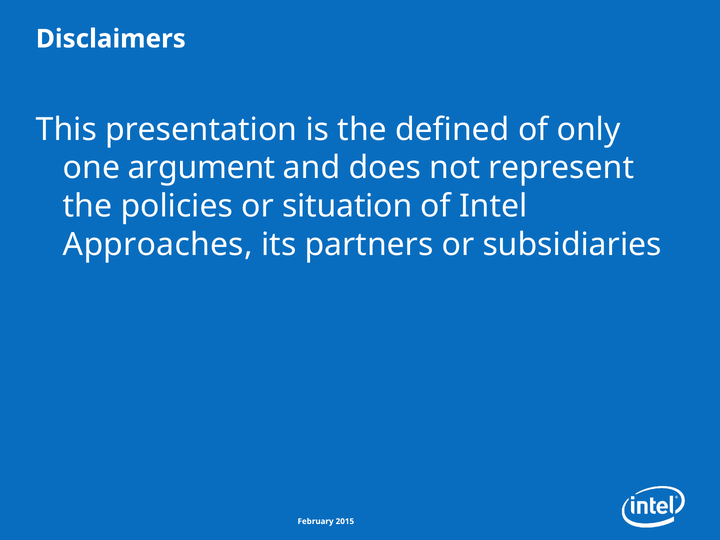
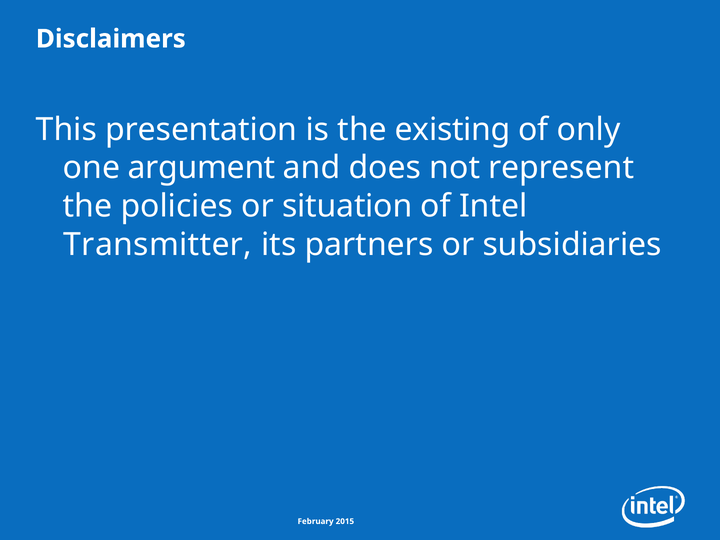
defined: defined -> existing
Approaches: Approaches -> Transmitter
